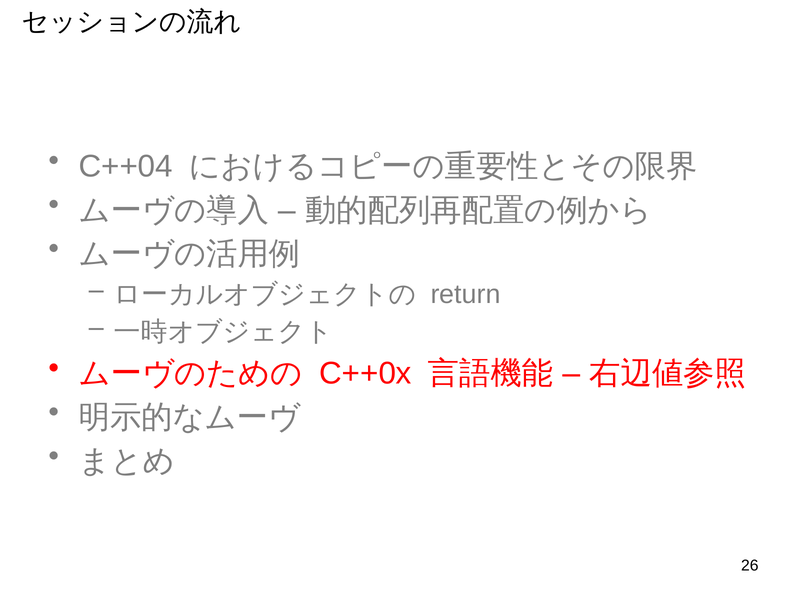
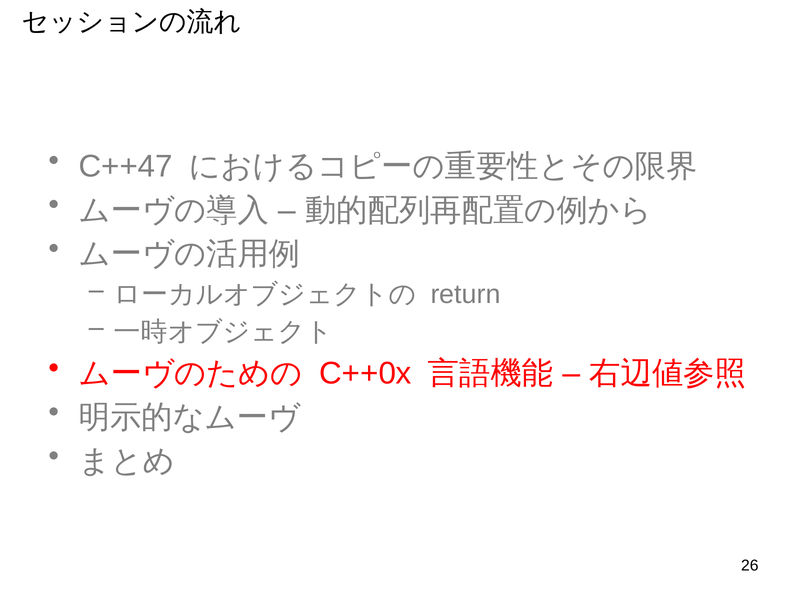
C++04: C++04 -> C++47
